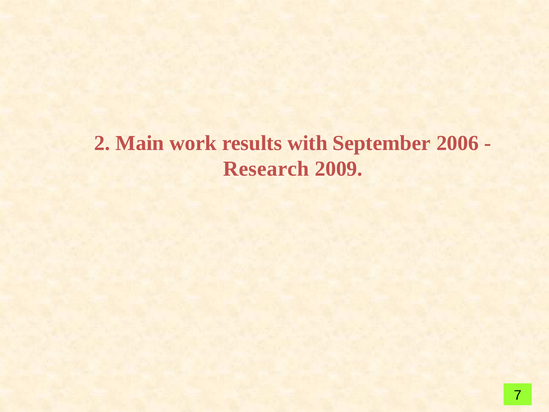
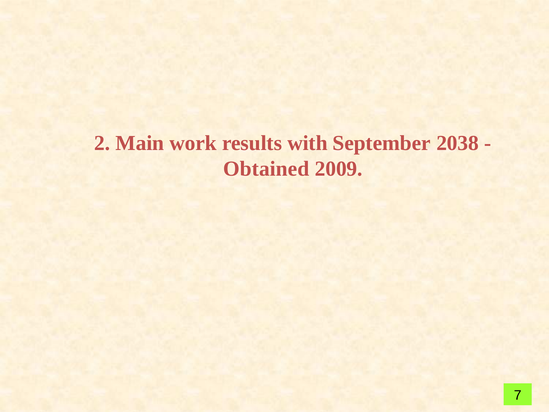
2006: 2006 -> 2038
Research: Research -> Obtained
